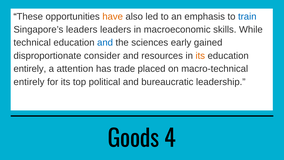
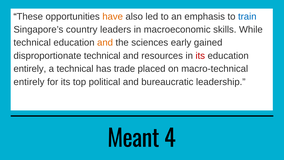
Singapore’s leaders: leaders -> country
and at (105, 43) colour: blue -> orange
disproportionate consider: consider -> technical
its at (200, 56) colour: orange -> red
a attention: attention -> technical
Goods: Goods -> Meant
